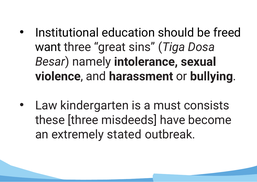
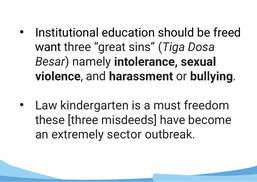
consists: consists -> freedom
stated: stated -> sector
